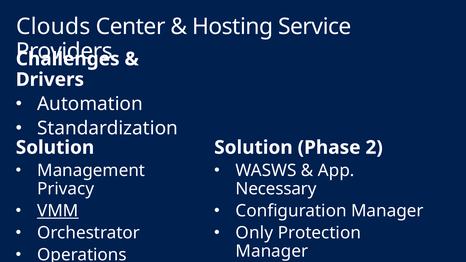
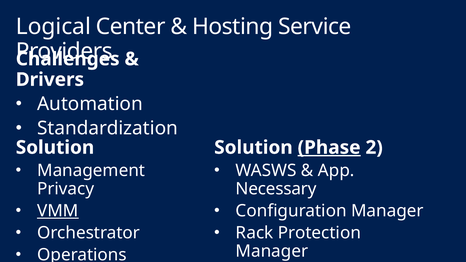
Clouds: Clouds -> Logical
Phase underline: none -> present
Only: Only -> Rack
